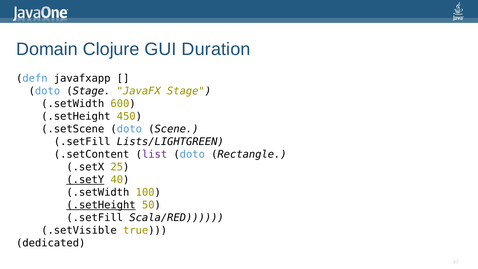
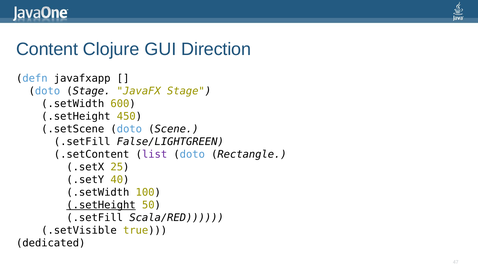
Domain: Domain -> Content
Duration: Duration -> Direction
Lists/LIGHTGREEN: Lists/LIGHTGREEN -> False/LIGHTGREEN
.setY underline: present -> none
